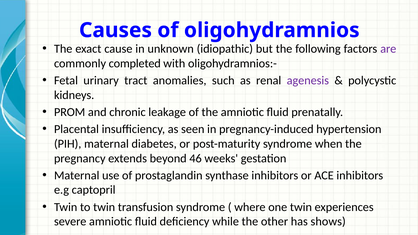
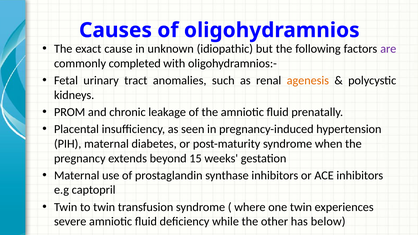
agenesis colour: purple -> orange
46: 46 -> 15
shows: shows -> below
